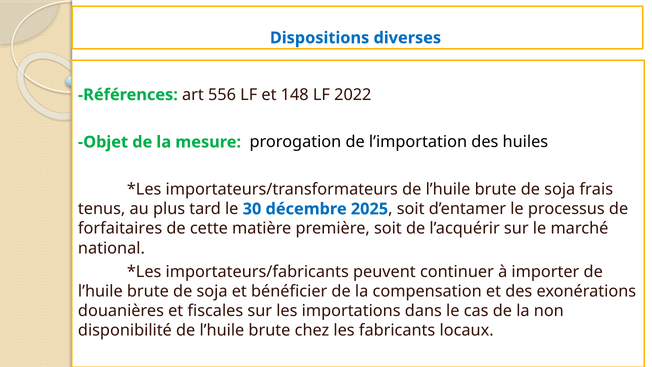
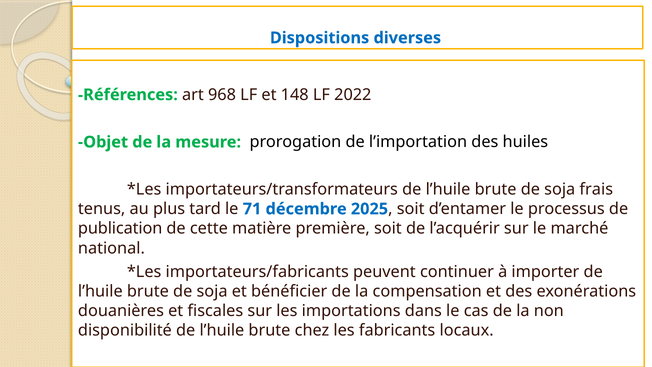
556: 556 -> 968
30: 30 -> 71
forfaitaires: forfaitaires -> publication
